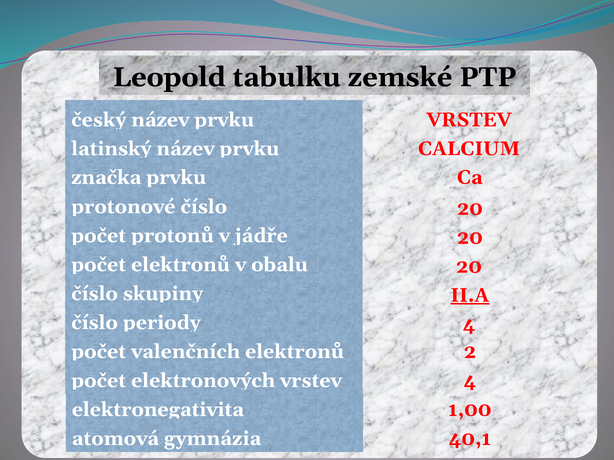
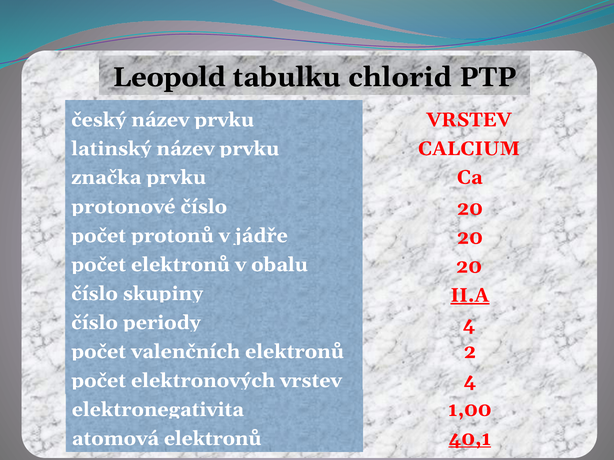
zemské: zemské -> chlorid
40,1 underline: none -> present
atomová gymnázia: gymnázia -> elektronů
